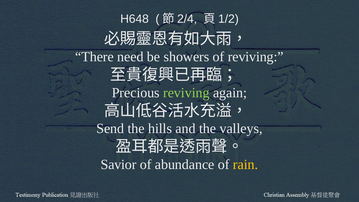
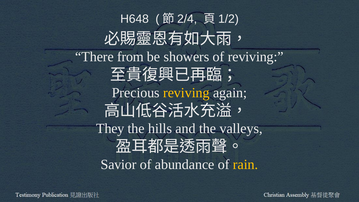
need: need -> from
reviving at (186, 93) colour: light green -> yellow
Send: Send -> They
